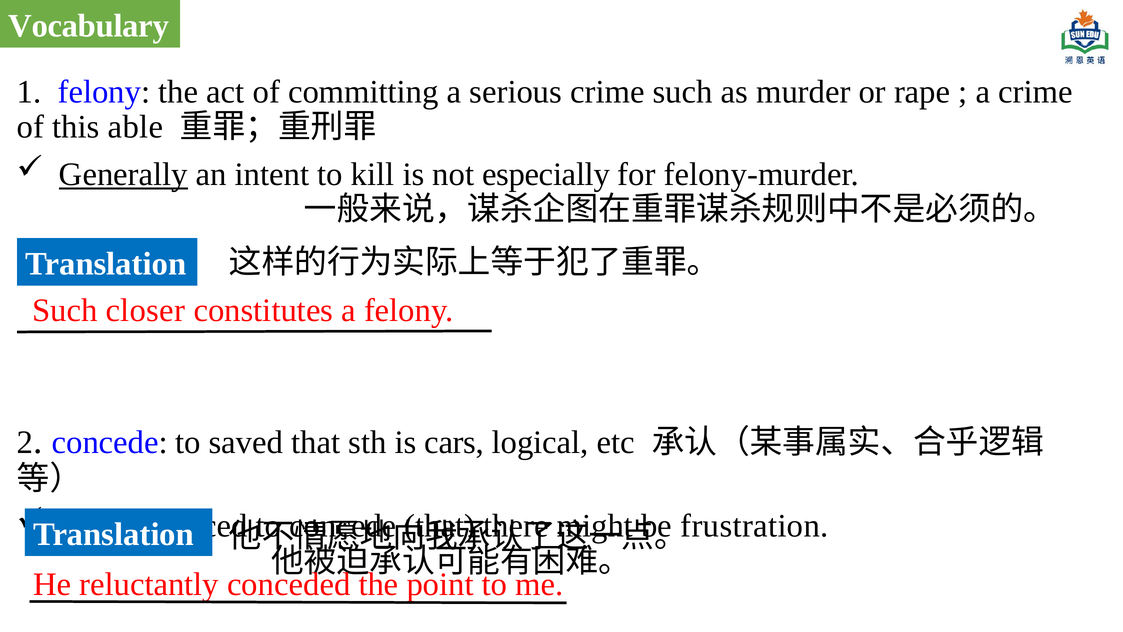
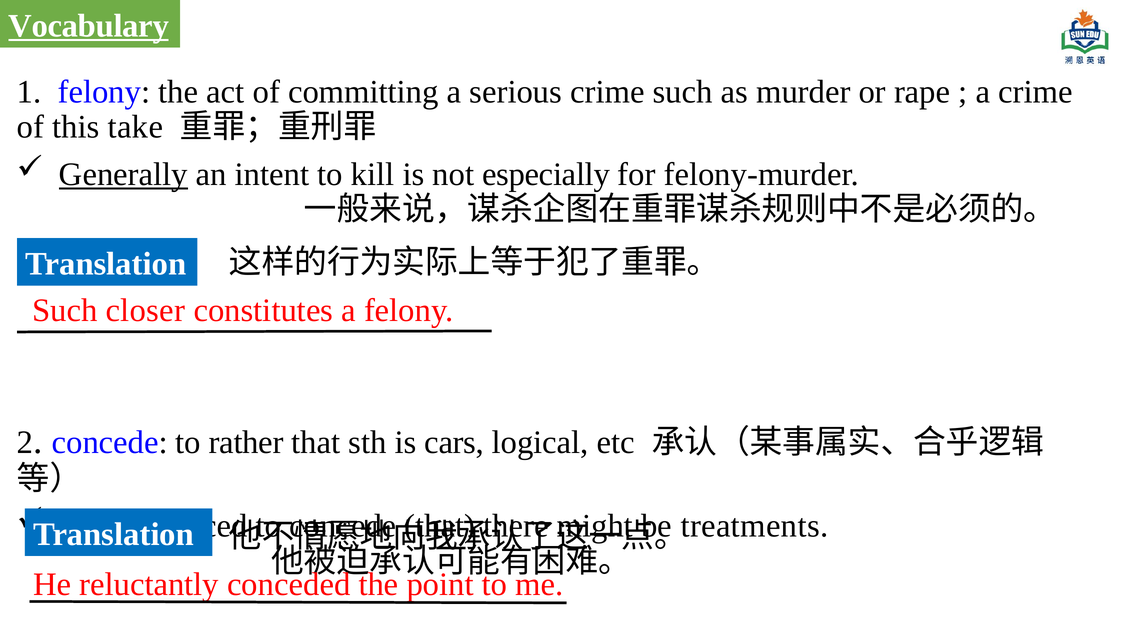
Vocabulary underline: none -> present
able: able -> take
saved: saved -> rather
frustration: frustration -> treatments
